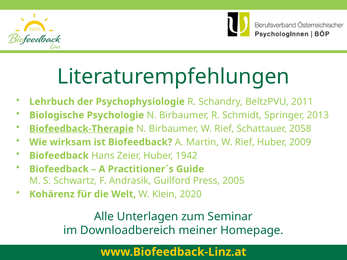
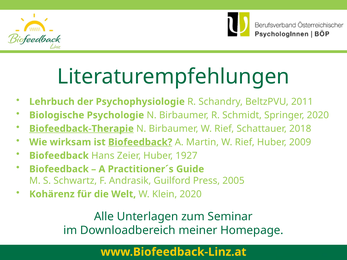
Springer 2013: 2013 -> 2020
2058: 2058 -> 2018
Biofeedback at (140, 142) underline: none -> present
1942: 1942 -> 1927
